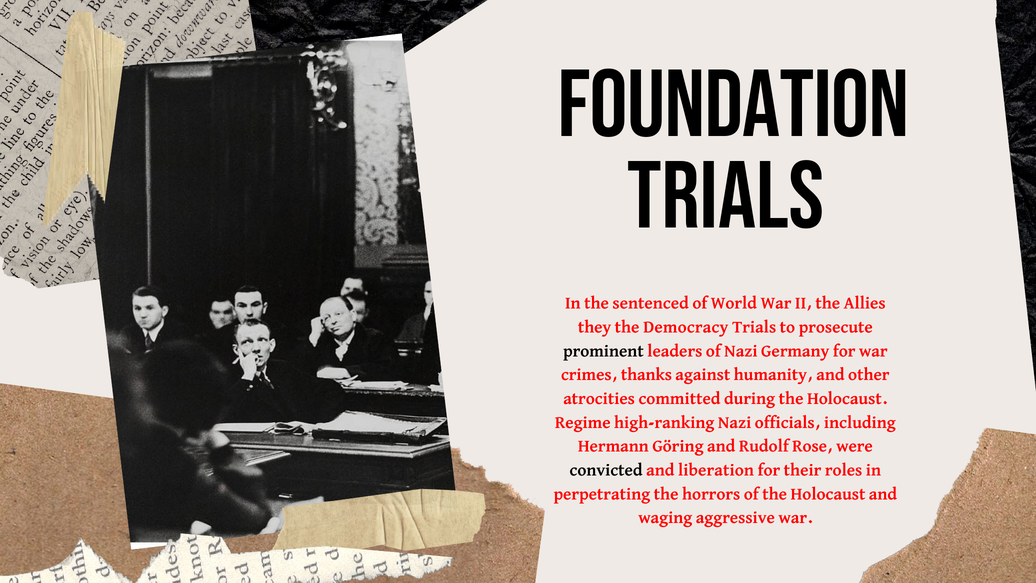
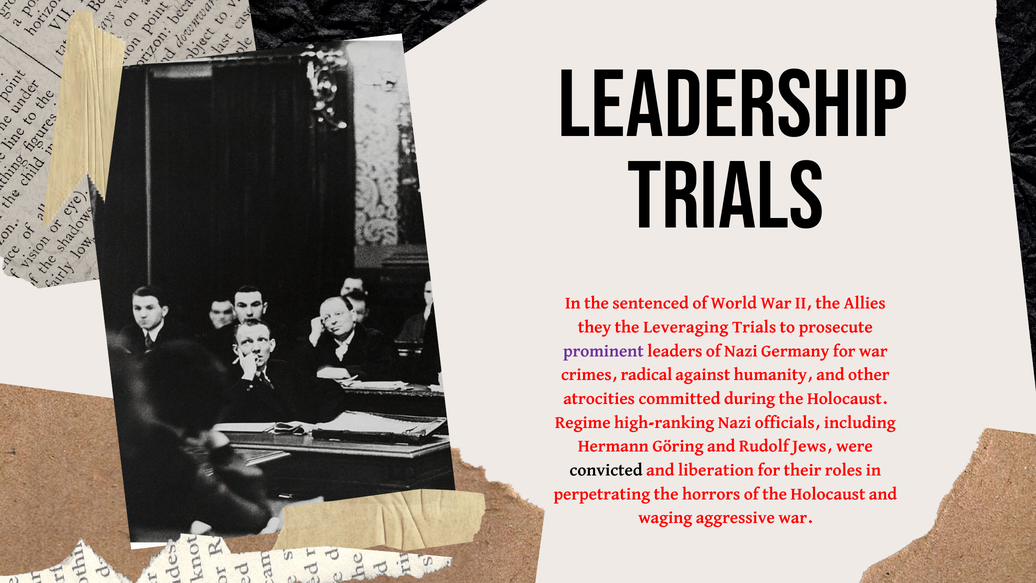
Foundation: Foundation -> Leadership
Democracy: Democracy -> Leveraging
prominent colour: black -> purple
thanks: thanks -> radical
Rose: Rose -> Jews
